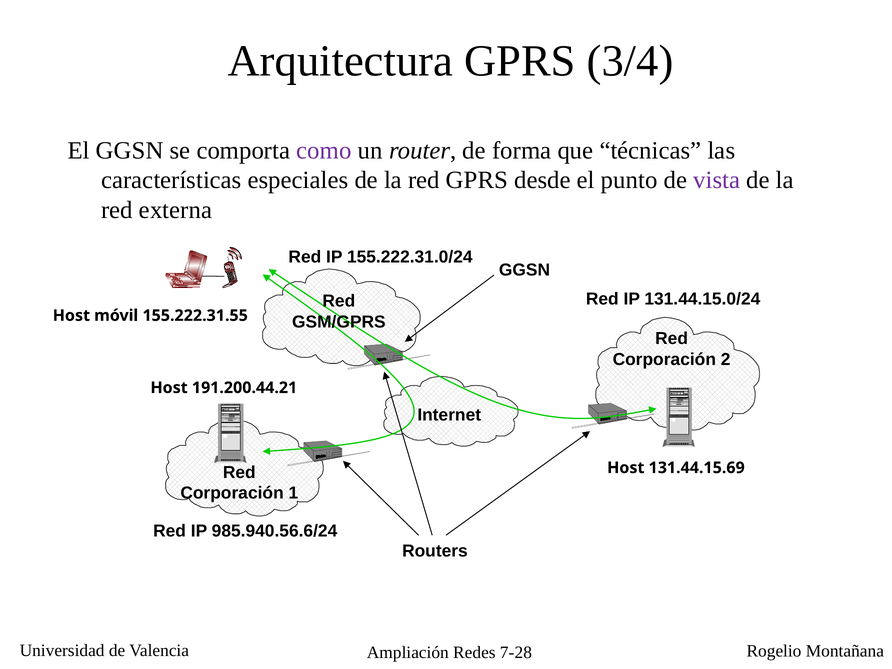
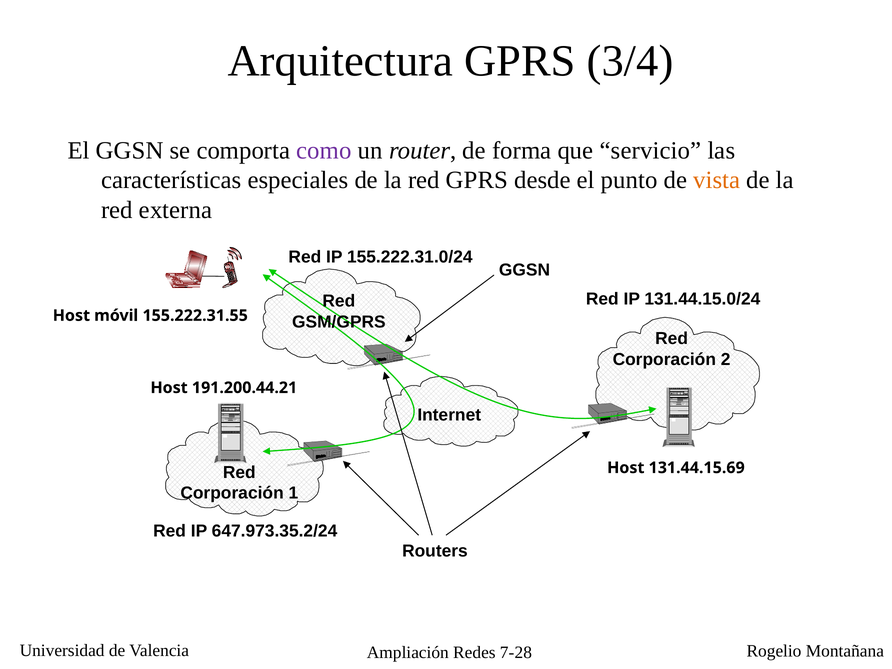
técnicas: técnicas -> servicio
vista colour: purple -> orange
985.940.56.6/24: 985.940.56.6/24 -> 647.973.35.2/24
